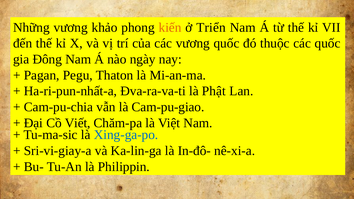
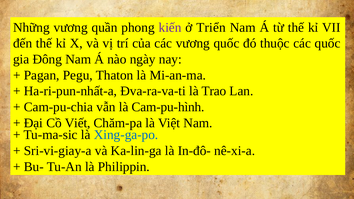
khảo: khảo -> quần
kiến colour: orange -> purple
Phật: Phật -> Trao
Cam-pu-giao: Cam-pu-giao -> Cam-pu-hình
